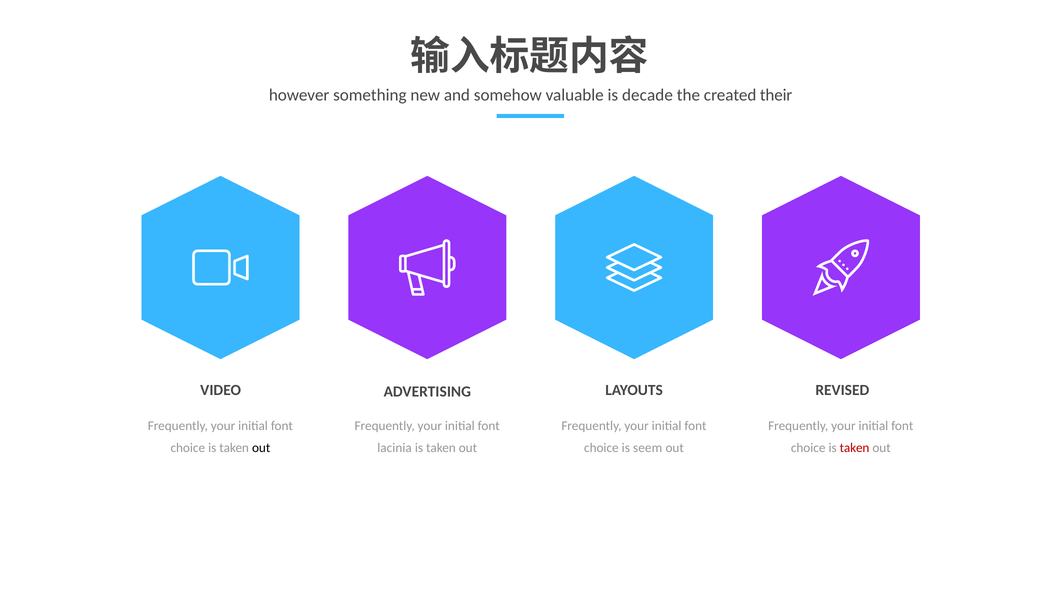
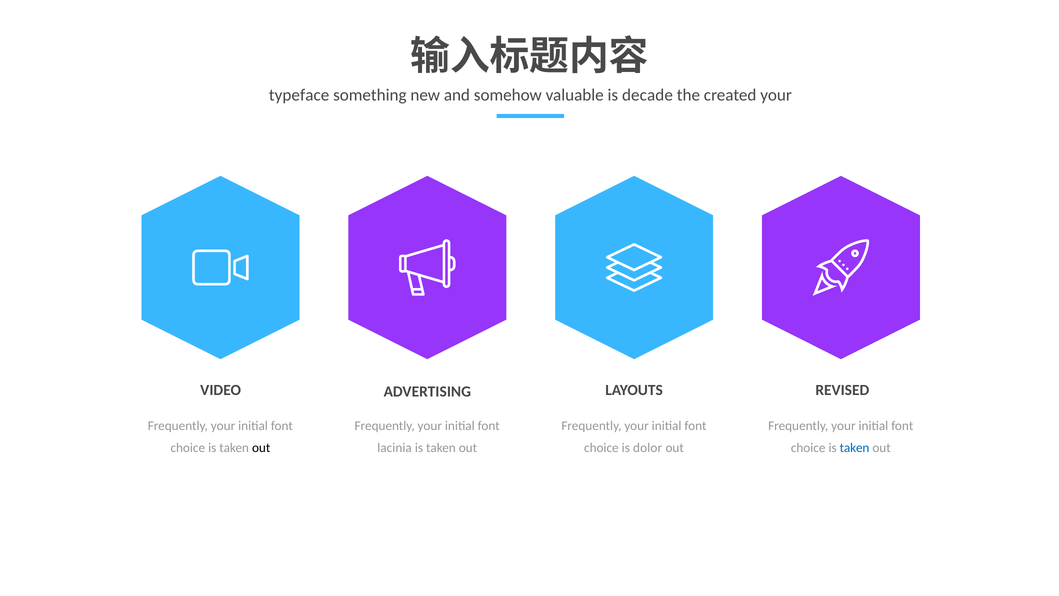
however: however -> typeface
created their: their -> your
seem: seem -> dolor
taken at (855, 448) colour: red -> blue
